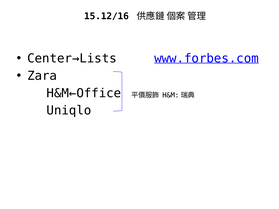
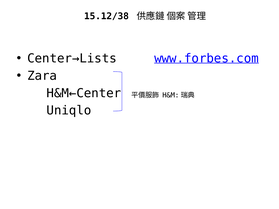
15.12/16: 15.12/16 -> 15.12/38
H&M←Office: H&M←Office -> H&M←Center
